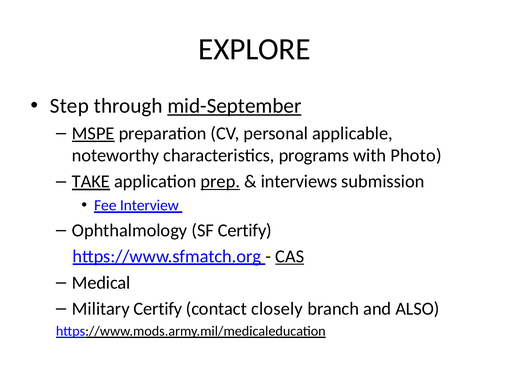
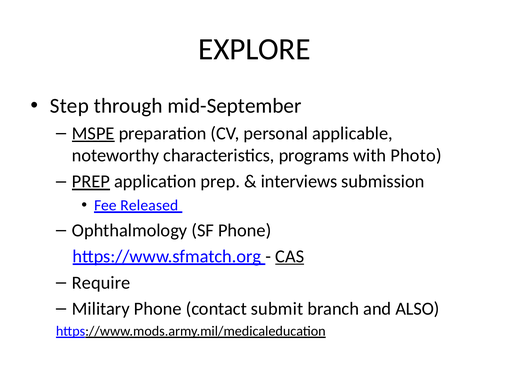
mid-September underline: present -> none
TAKE at (91, 181): TAKE -> PREP
prep at (220, 181) underline: present -> none
Interview: Interview -> Released
SF Certify: Certify -> Phone
Medical: Medical -> Require
Military Certify: Certify -> Phone
closely: closely -> submit
